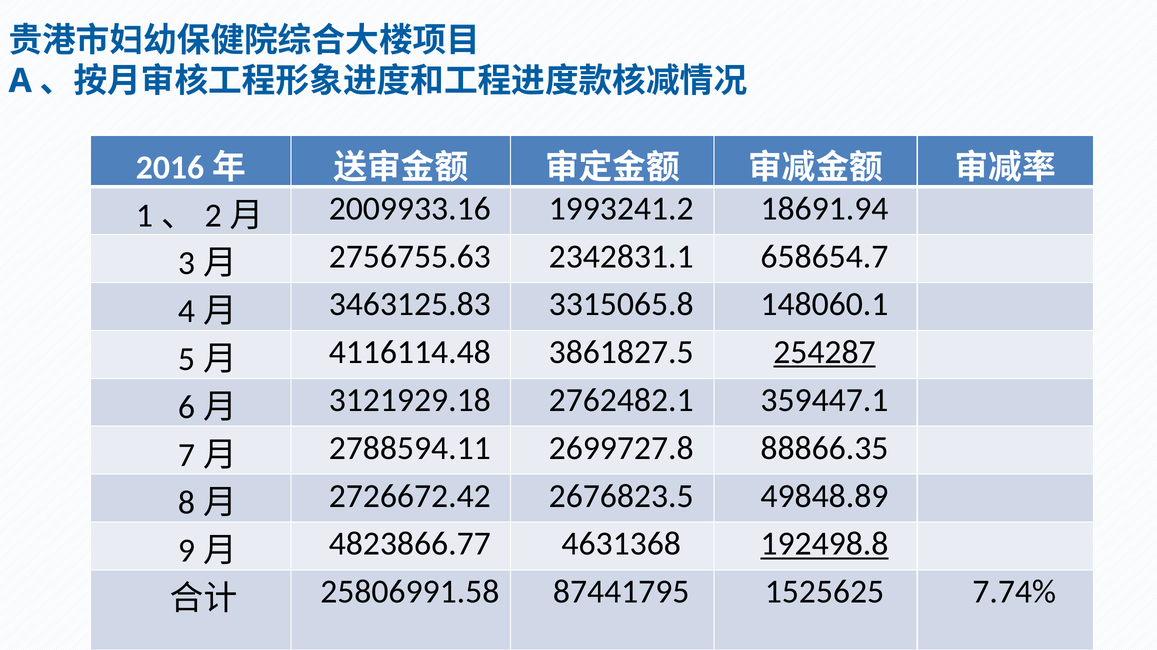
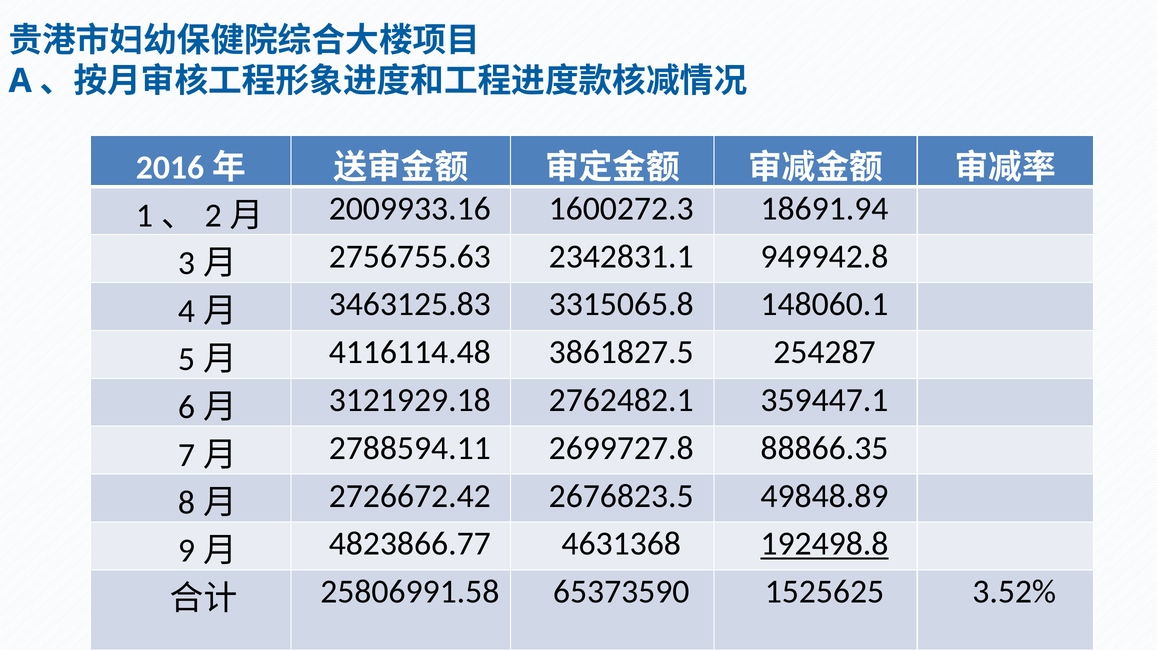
1993241.2: 1993241.2 -> 1600272.3
658654.7: 658654.7 -> 949942.8
254287 underline: present -> none
87441795: 87441795 -> 65373590
7.74%: 7.74% -> 3.52%
